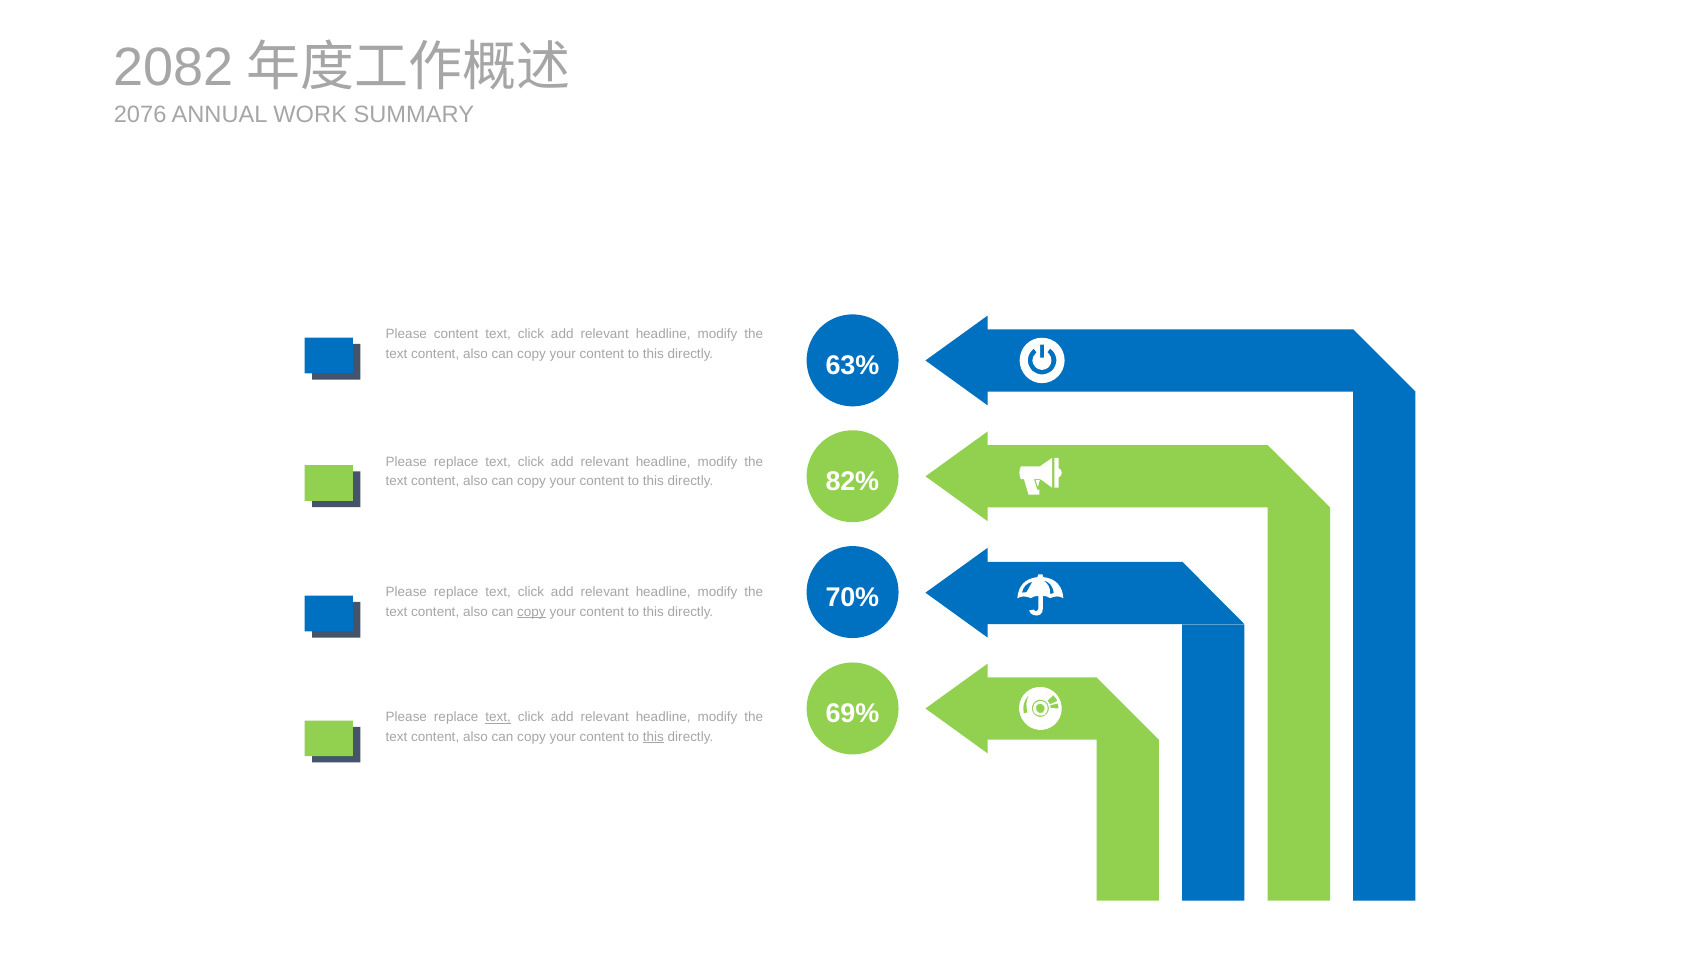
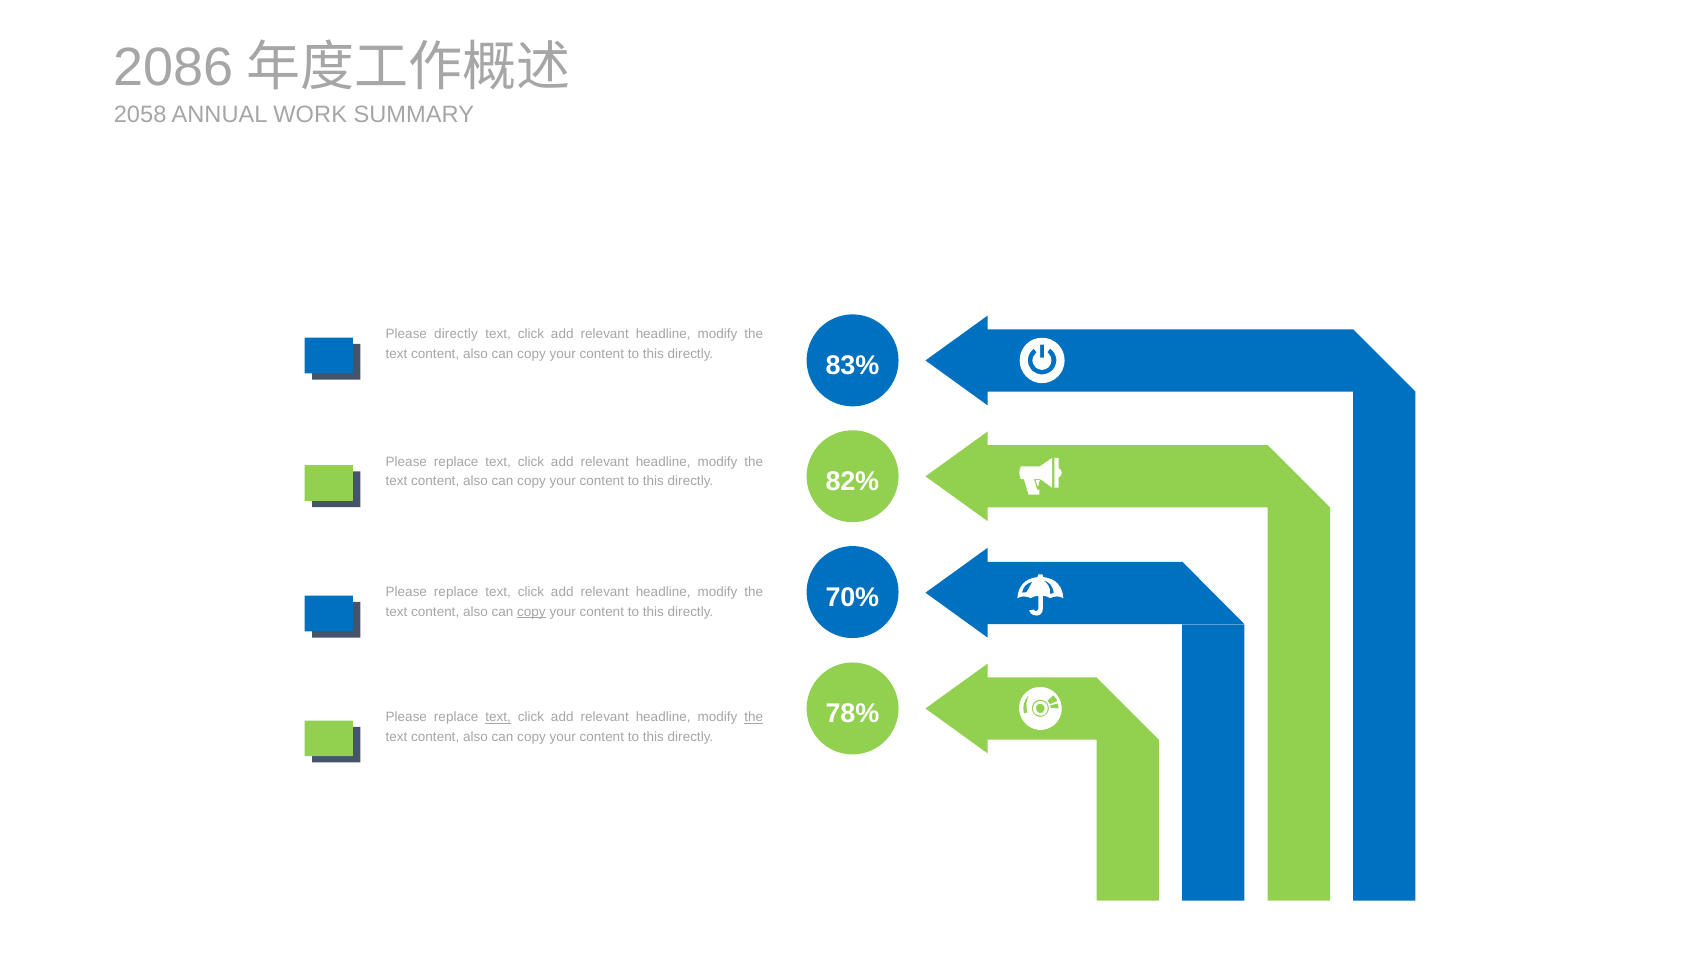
2082: 2082 -> 2086
2076: 2076 -> 2058
Please content: content -> directly
63%: 63% -> 83%
69%: 69% -> 78%
the at (754, 717) underline: none -> present
this at (653, 736) underline: present -> none
